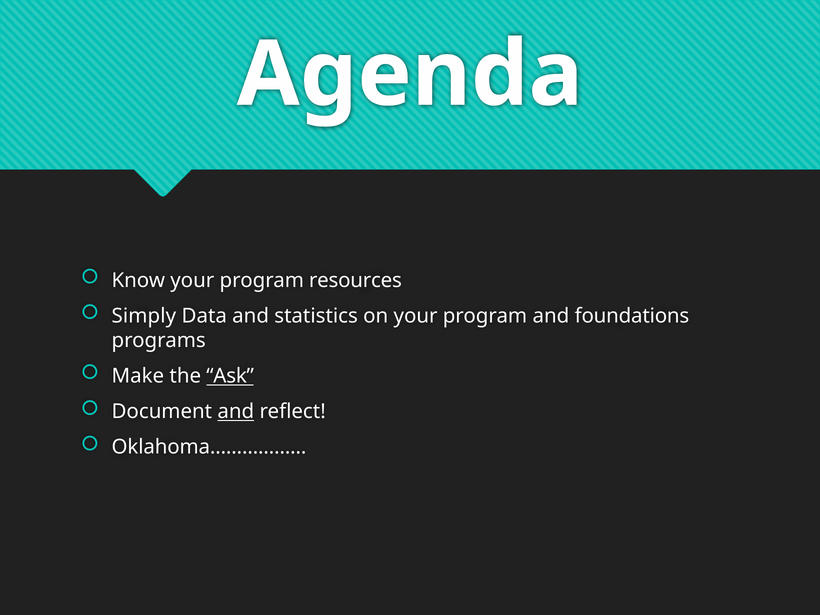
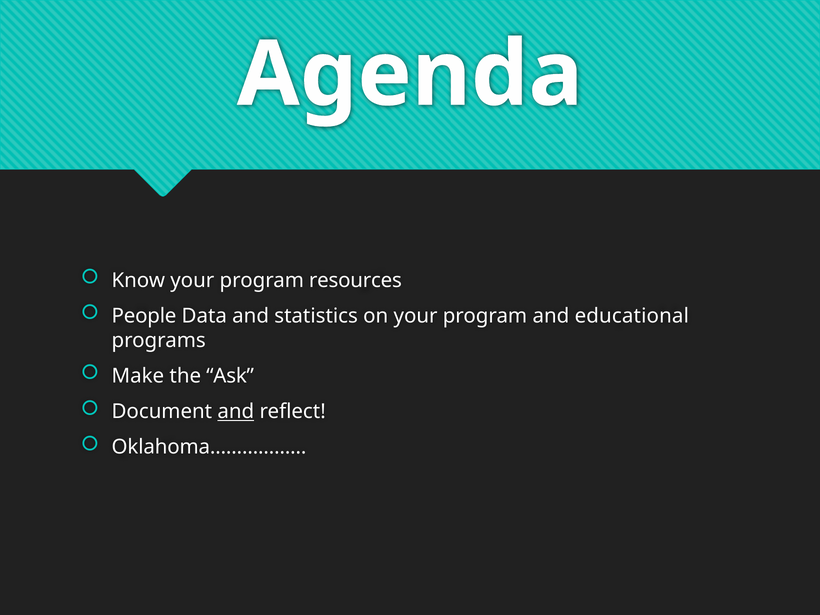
Simply: Simply -> People
foundations: foundations -> educational
Ask underline: present -> none
